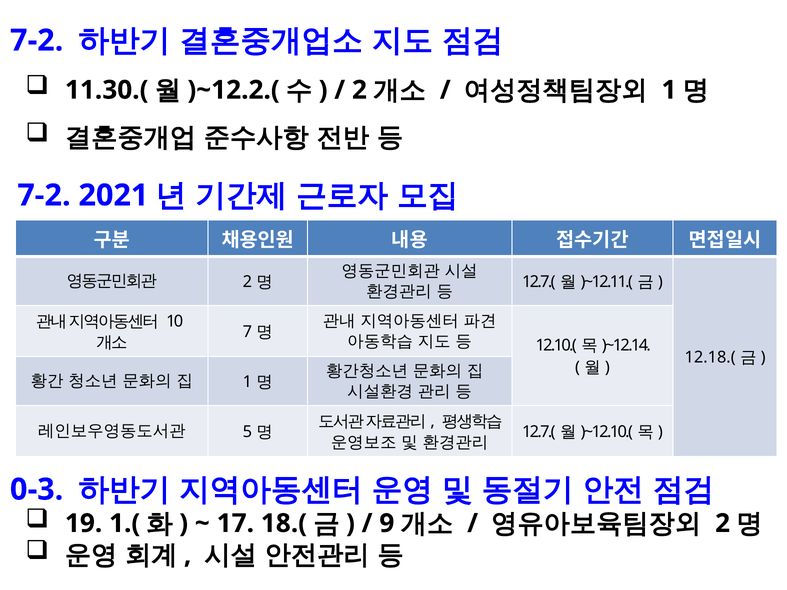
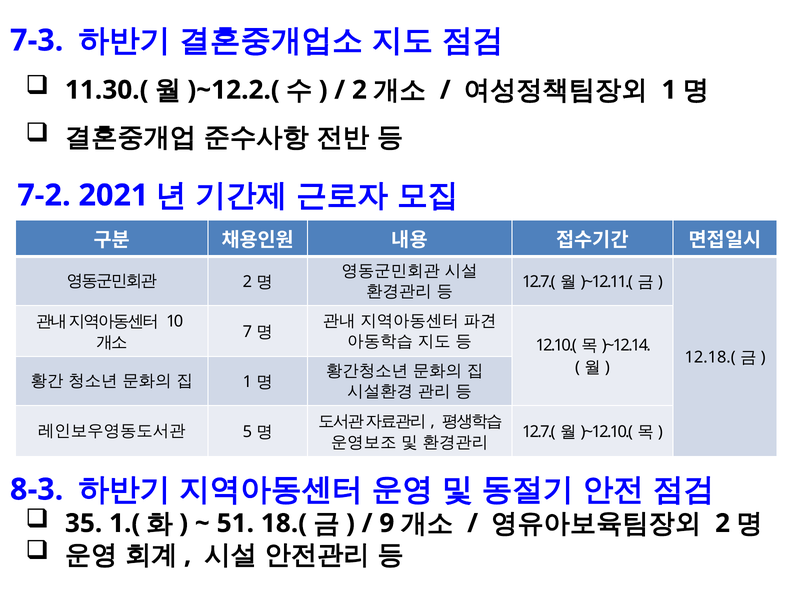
7-2 at (37, 40): 7-2 -> 7-3
0-3: 0-3 -> 8-3
19: 19 -> 35
17: 17 -> 51
